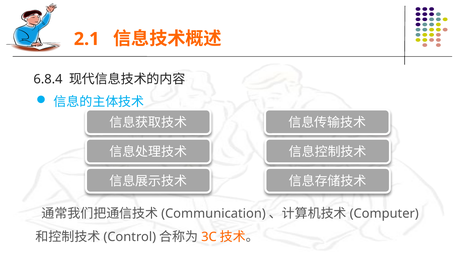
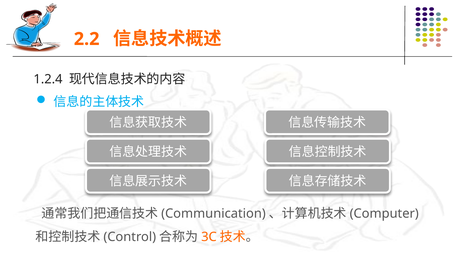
2.1: 2.1 -> 2.2
6.8.4: 6.8.4 -> 1.2.4
